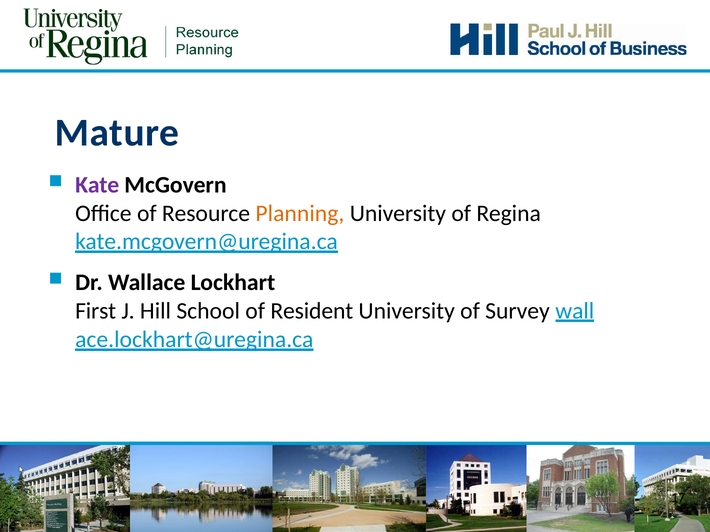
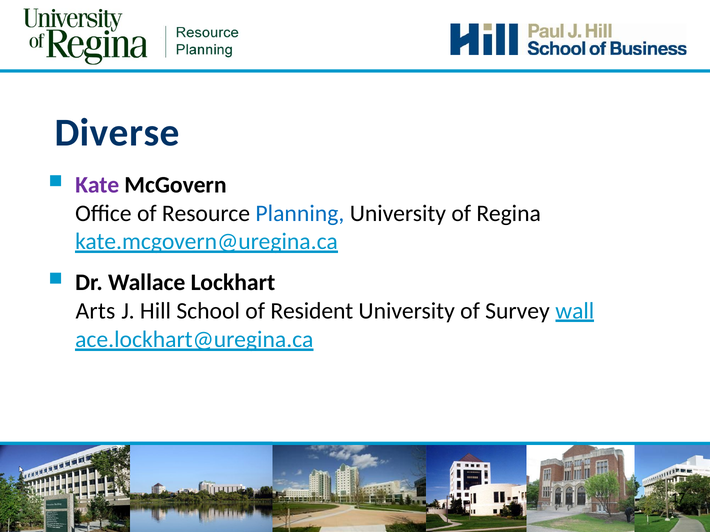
Mature: Mature -> Diverse
Planning colour: orange -> blue
First: First -> Arts
